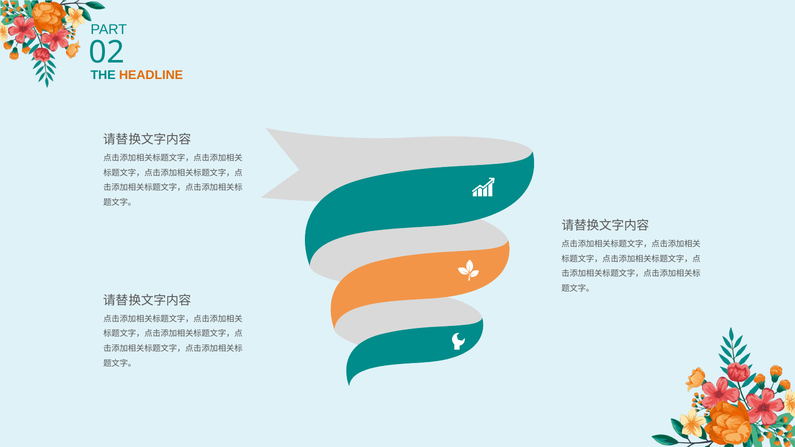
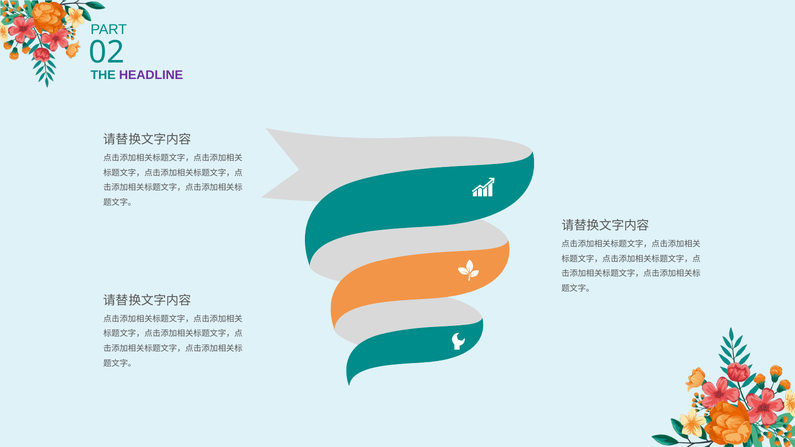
HEADLINE colour: orange -> purple
